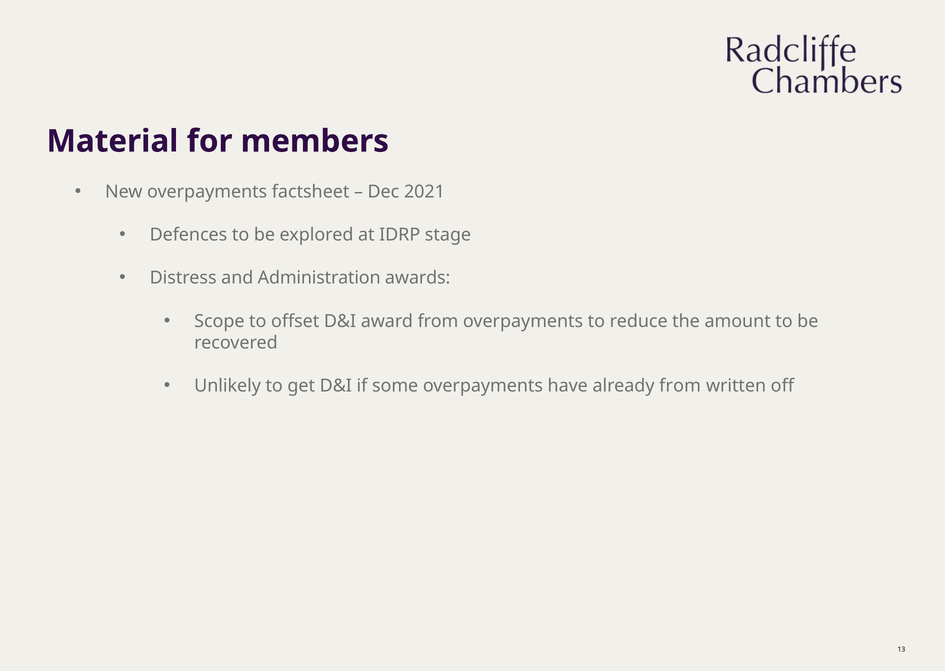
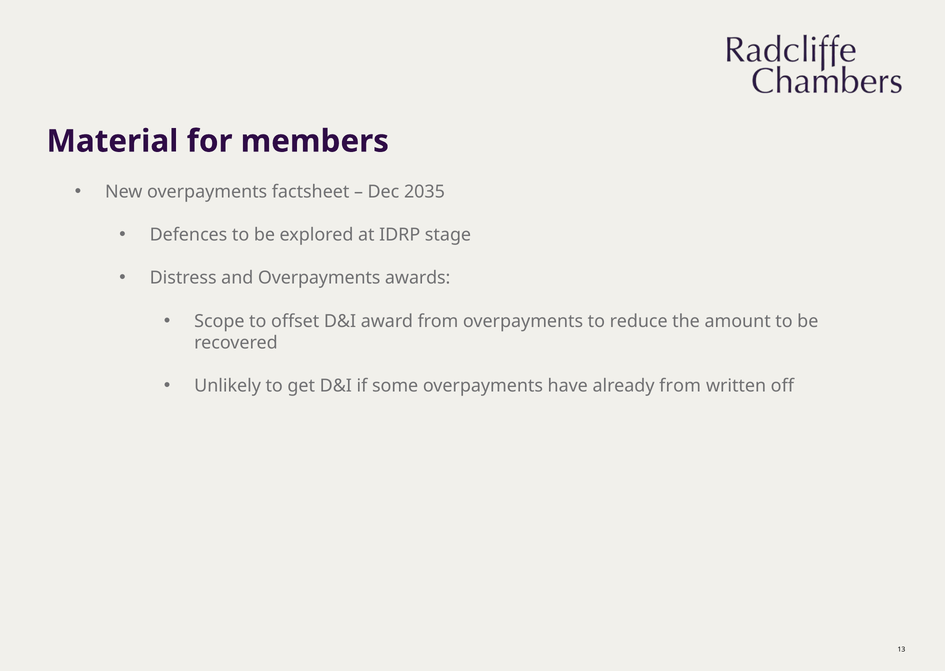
2021: 2021 -> 2035
and Administration: Administration -> Overpayments
